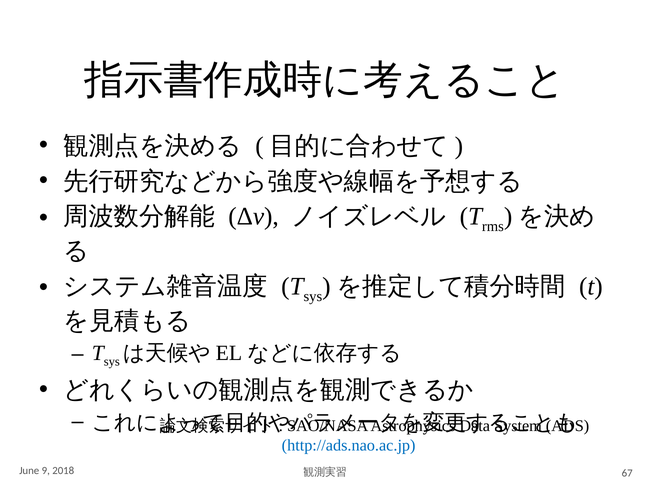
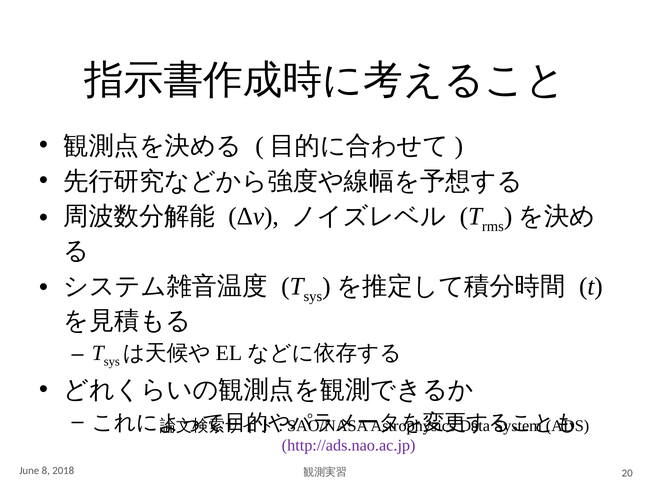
http://ads.nao.ac.jp colour: blue -> purple
9: 9 -> 8
67: 67 -> 20
